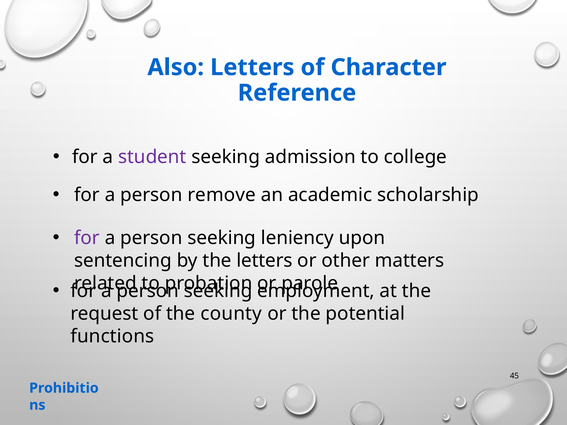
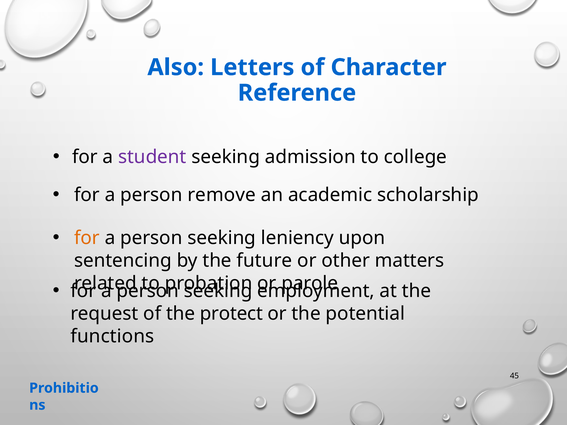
for at (87, 238) colour: purple -> orange
the letters: letters -> future
county: county -> protect
